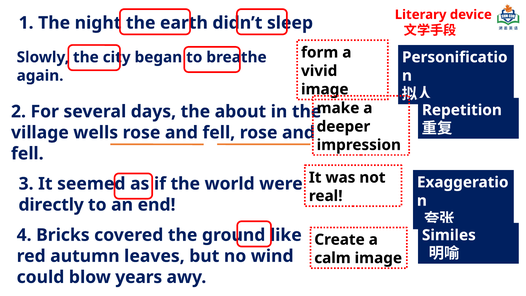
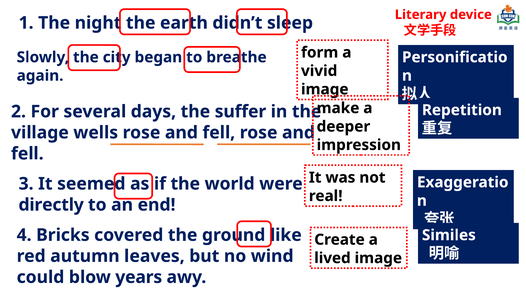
about: about -> suffer
calm: calm -> lived
